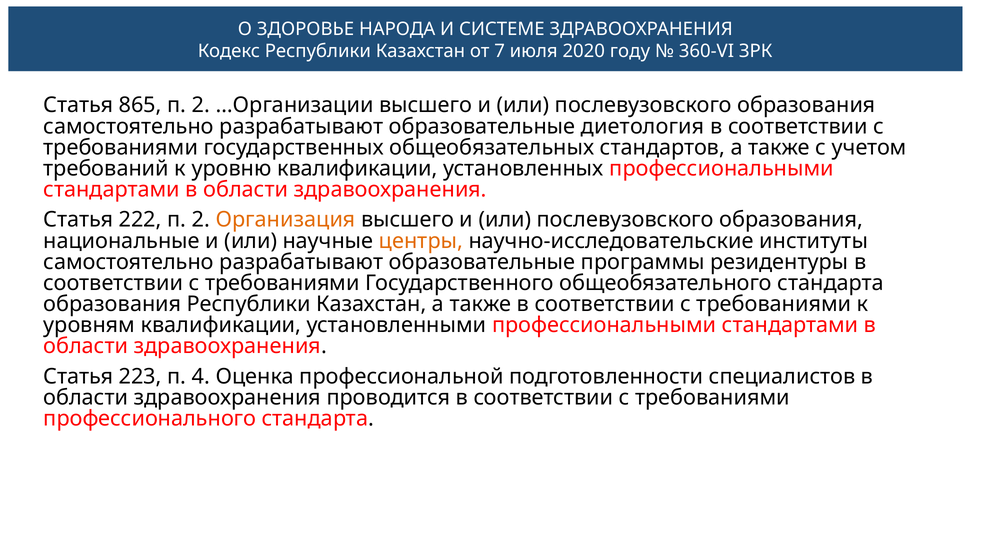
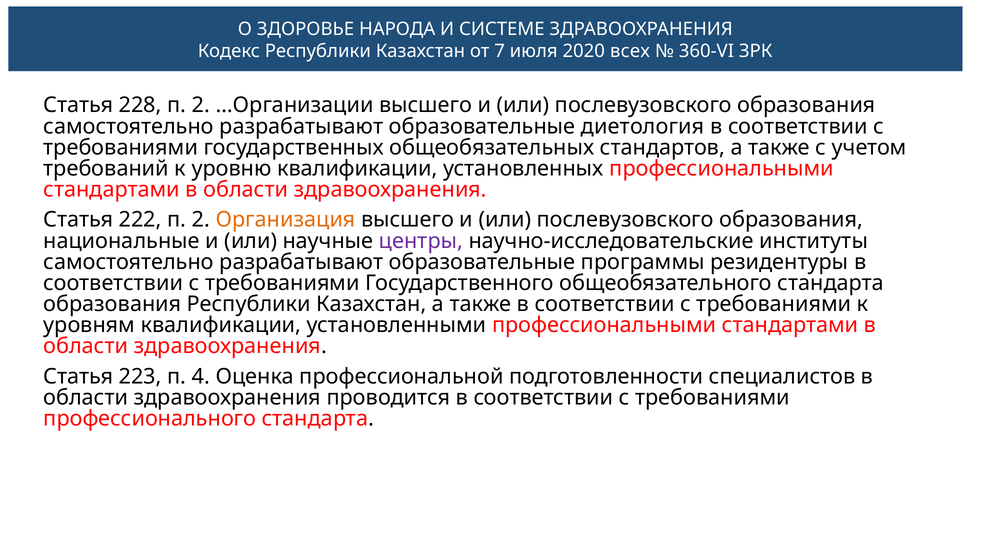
году: году -> всех
865: 865 -> 228
центры colour: orange -> purple
